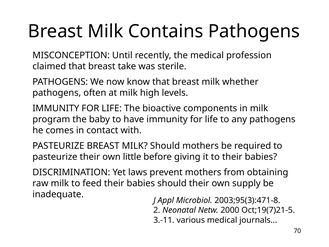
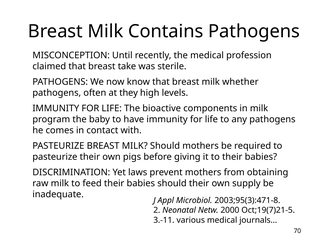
at milk: milk -> they
little: little -> pigs
